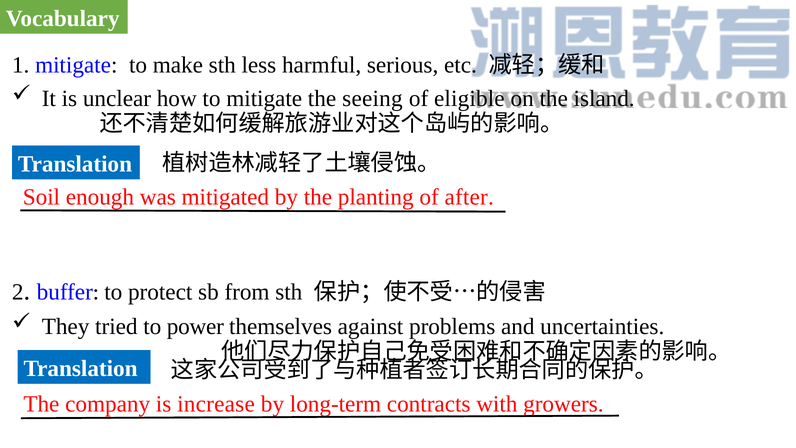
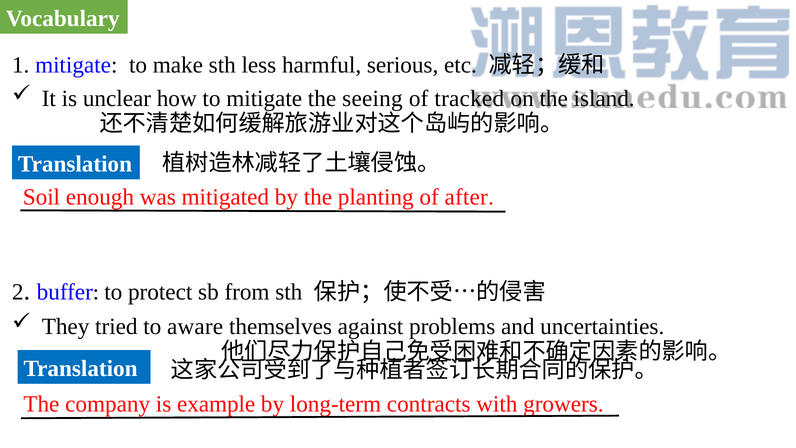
eligible: eligible -> tracked
power: power -> aware
increase: increase -> example
